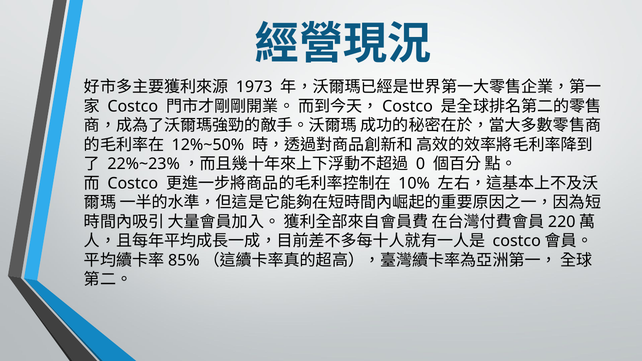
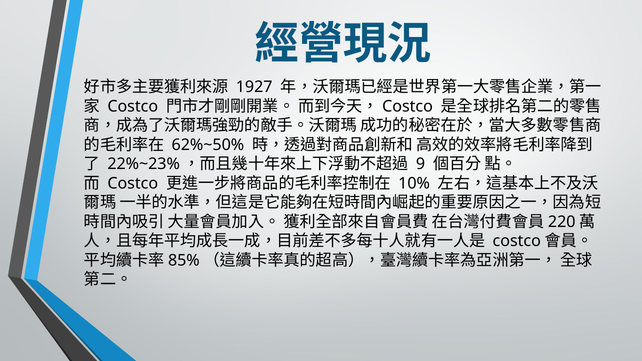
1973: 1973 -> 1927
12%~50%: 12%~50% -> 62%~50%
0: 0 -> 9
